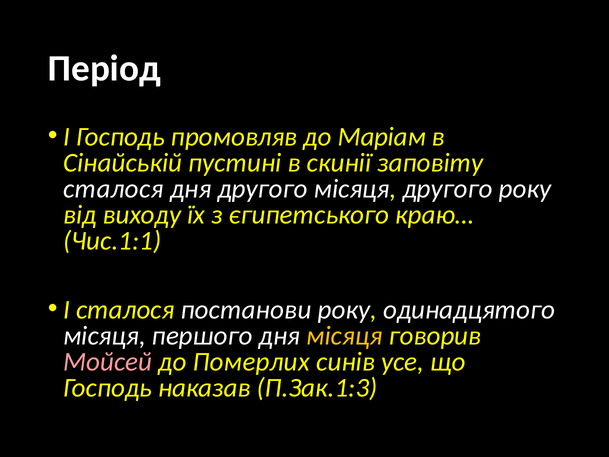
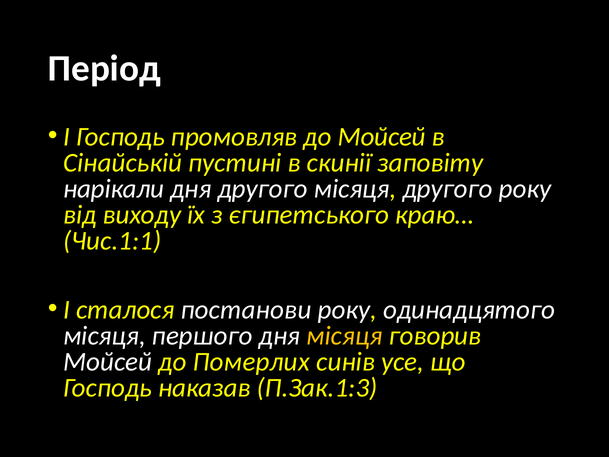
до Маріам: Маріам -> Мойсей
сталося at (113, 189): сталося -> нарікали
Мойсей at (108, 362) colour: pink -> white
